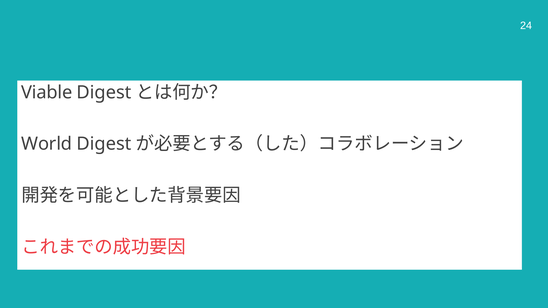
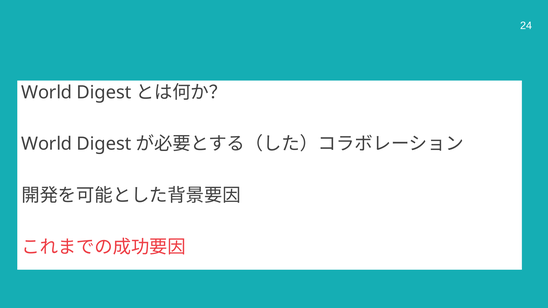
Viable at (47, 92): Viable -> World
